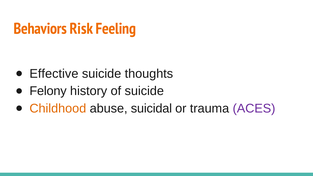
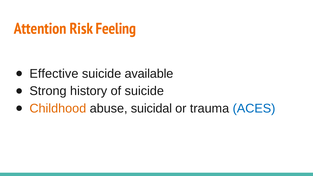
Behaviors: Behaviors -> Attention
thoughts: thoughts -> available
Felony: Felony -> Strong
ACES colour: purple -> blue
